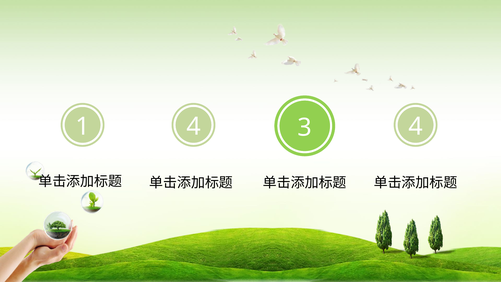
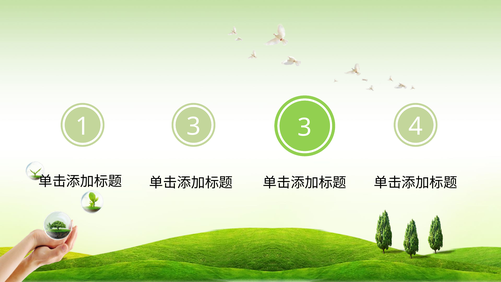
1 4: 4 -> 3
